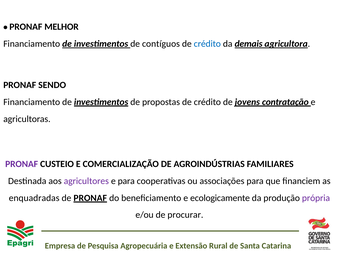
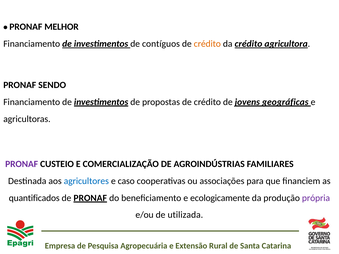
crédito at (207, 44) colour: blue -> orange
da demais: demais -> crédito
contratação: contratação -> geográficas
agricultores colour: purple -> blue
e para: para -> caso
enquadradas: enquadradas -> quantificados
procurar: procurar -> utilizada
